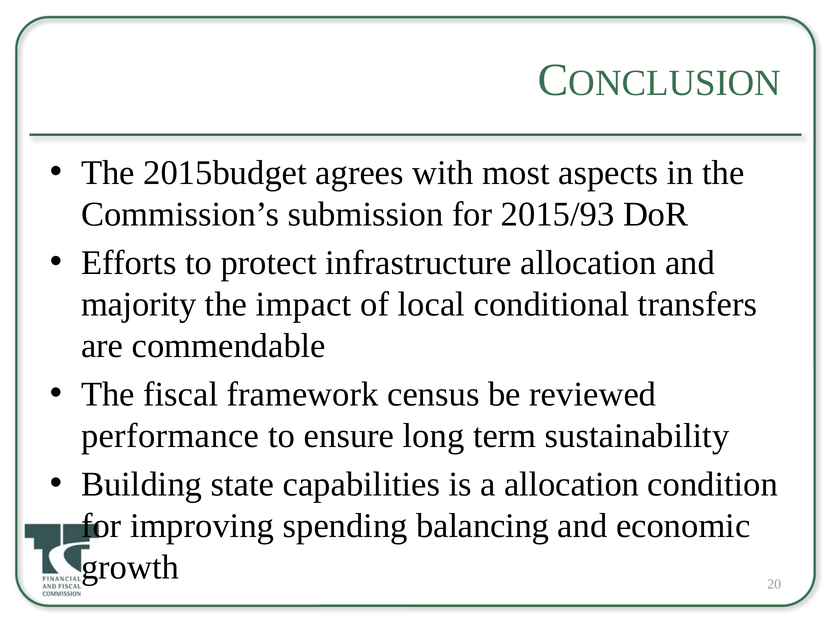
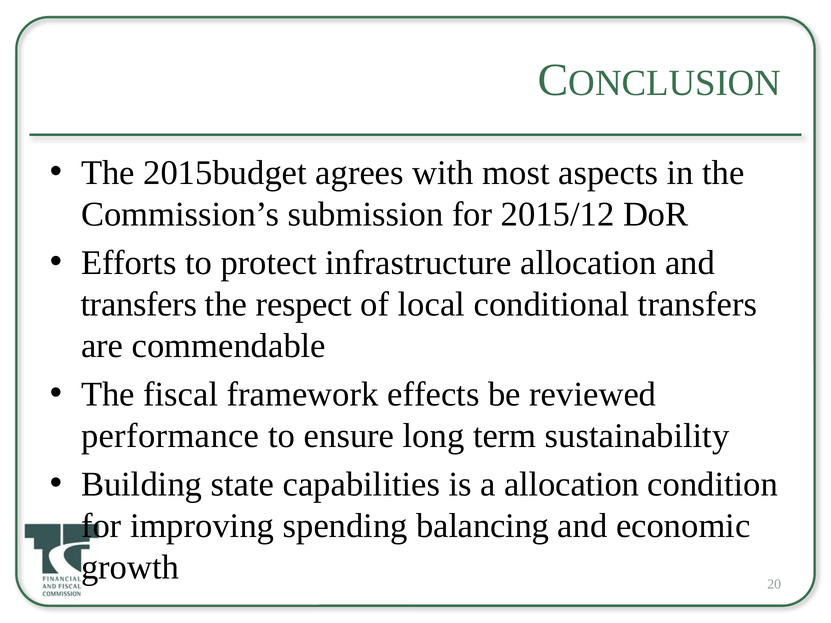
2015/93: 2015/93 -> 2015/12
majority at (139, 304): majority -> transfers
impact: impact -> respect
census: census -> effects
